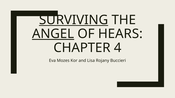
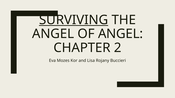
ANGEL at (53, 34) underline: present -> none
OF HEARS: HEARS -> ANGEL
4: 4 -> 2
